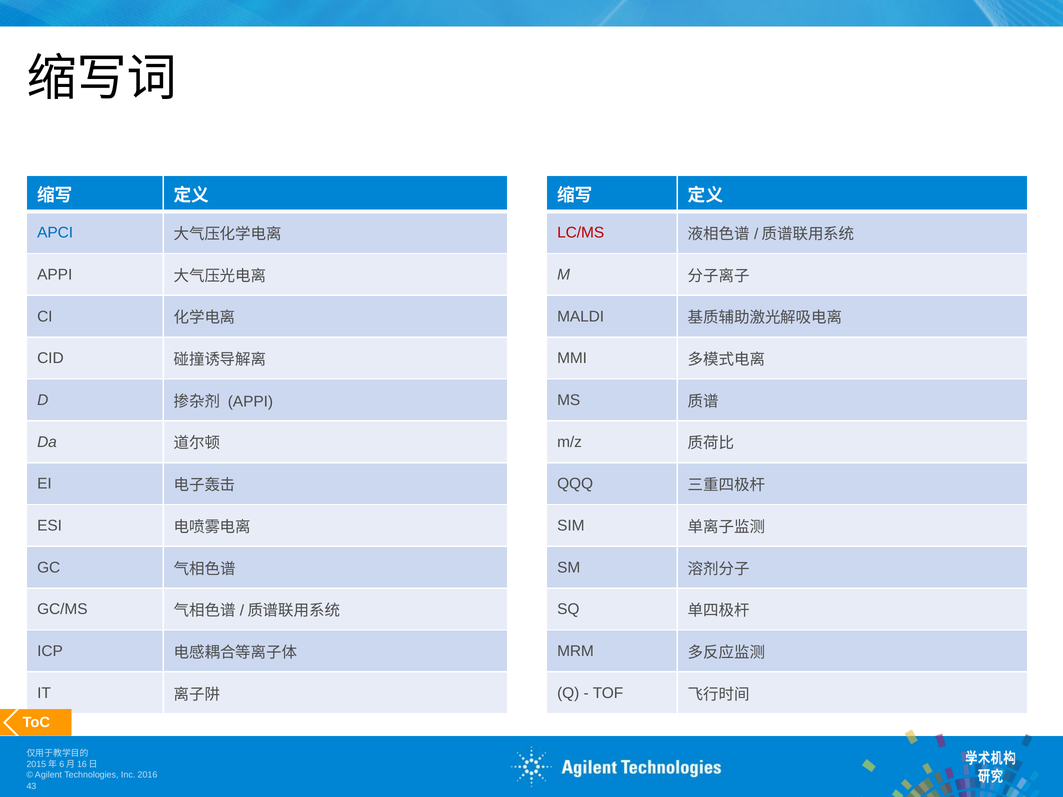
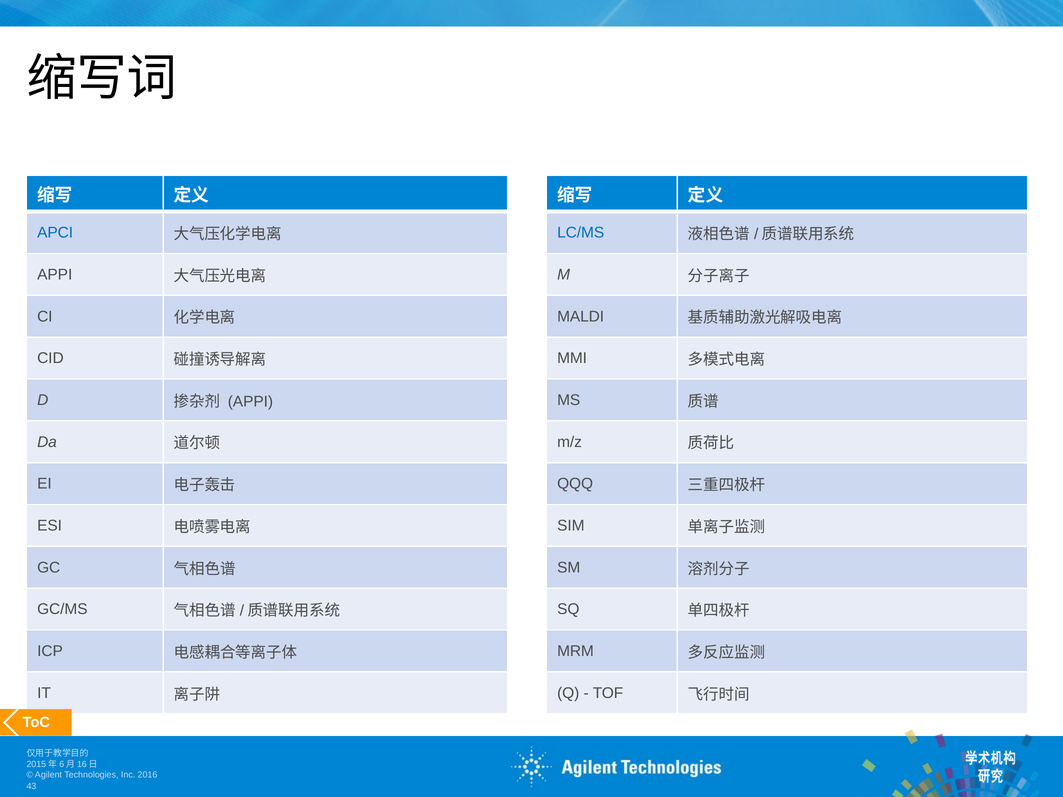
LC/MS colour: red -> blue
